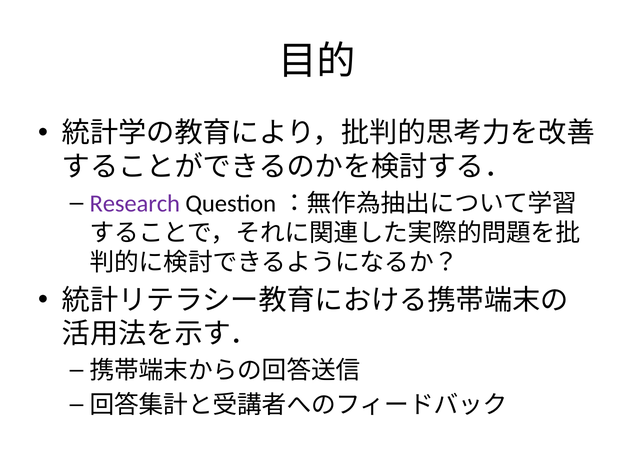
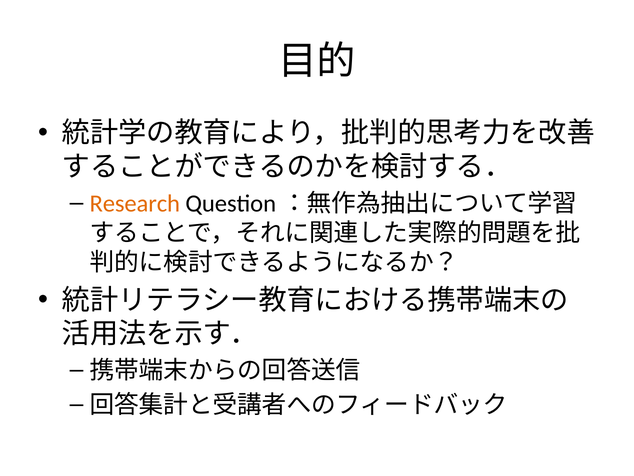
Research colour: purple -> orange
